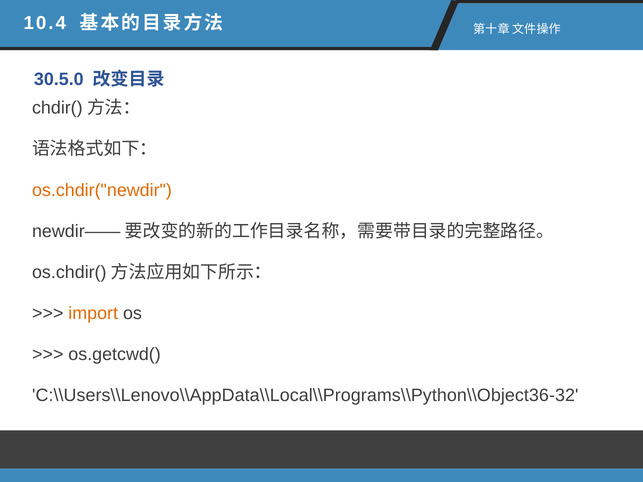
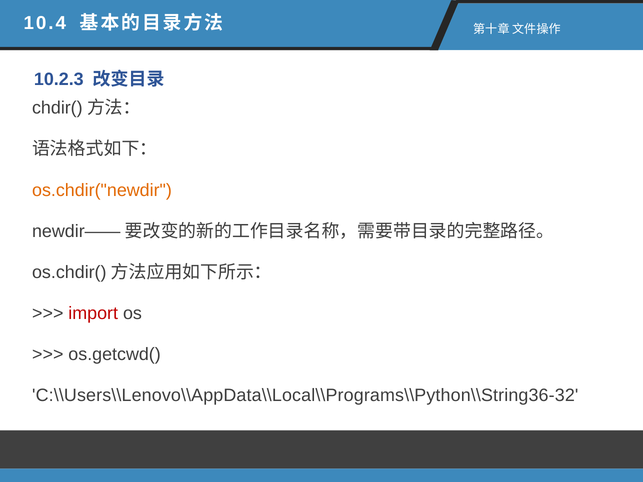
30.5.0: 30.5.0 -> 10.2.3
import colour: orange -> red
C:\\Users\\Lenovo\\AppData\\Local\\Programs\\Python\\Object36-32: C:\\Users\\Lenovo\\AppData\\Local\\Programs\\Python\\Object36-32 -> C:\\Users\\Lenovo\\AppData\\Local\\Programs\\Python\\String36-32
